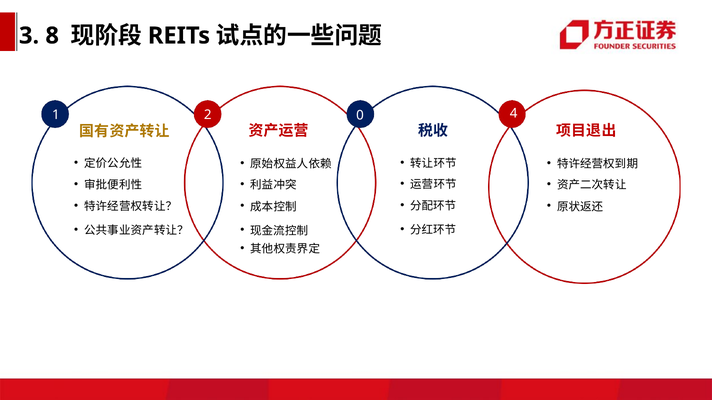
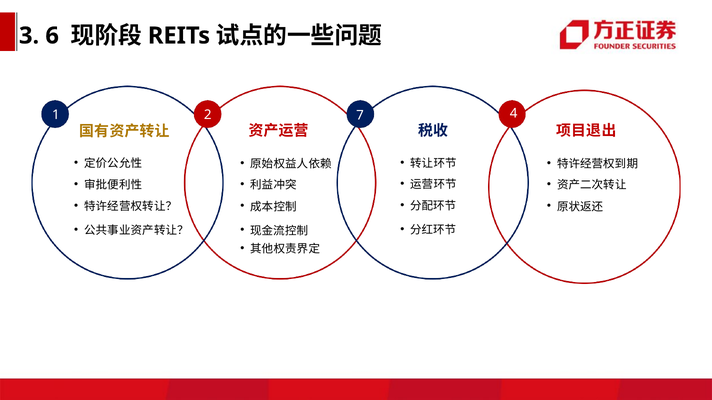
8: 8 -> 6
0: 0 -> 7
